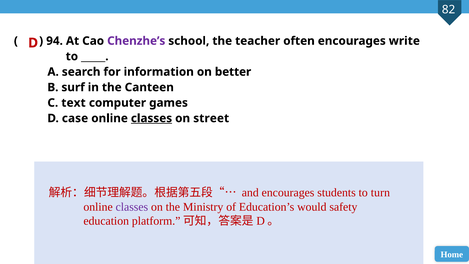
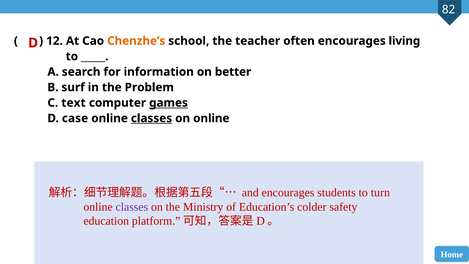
94: 94 -> 12
Chenzhe’s colour: purple -> orange
write: write -> living
Canteen: Canteen -> Problem
games underline: none -> present
on street: street -> online
would: would -> colder
